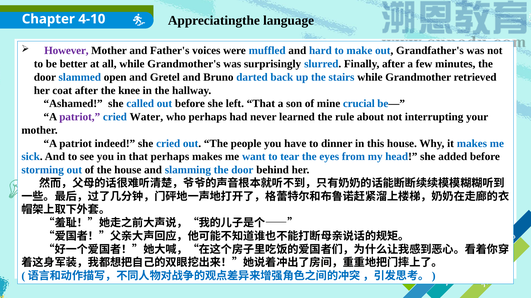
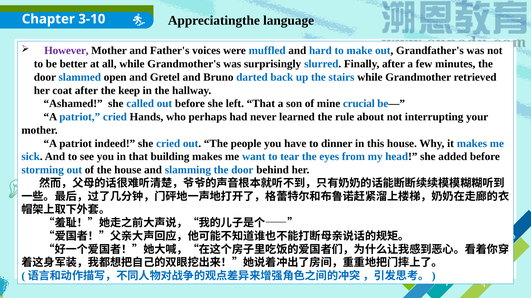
4-10: 4-10 -> 3-10
knee: knee -> keep
patriot at (80, 117) colour: purple -> blue
Water: Water -> Hands
that perhaps: perhaps -> building
